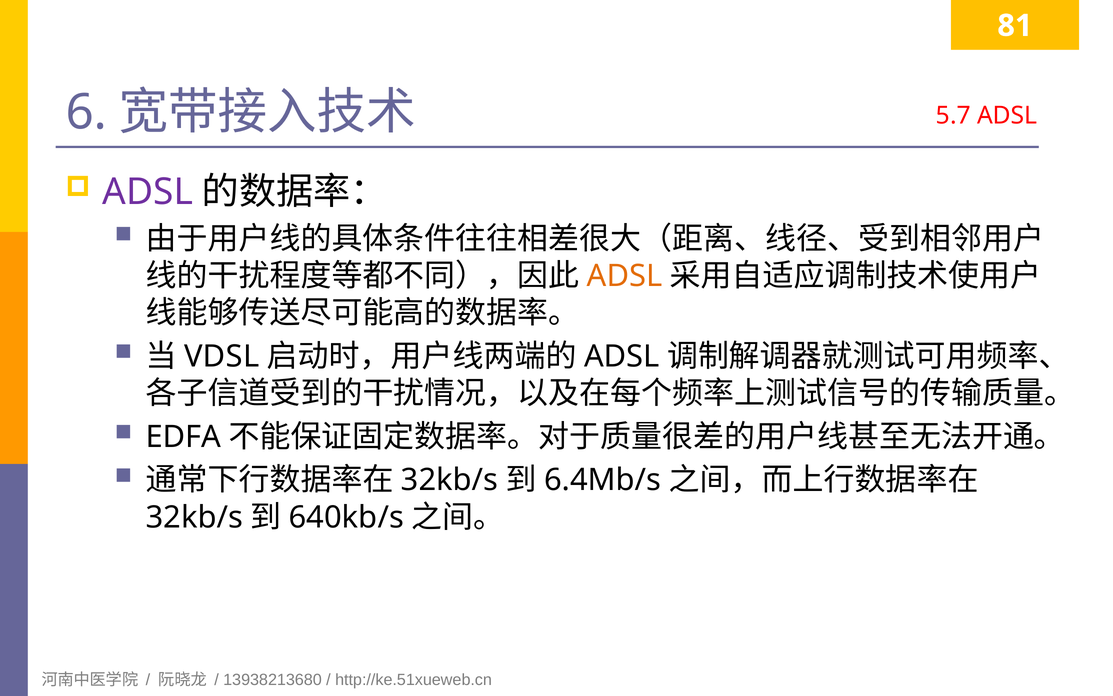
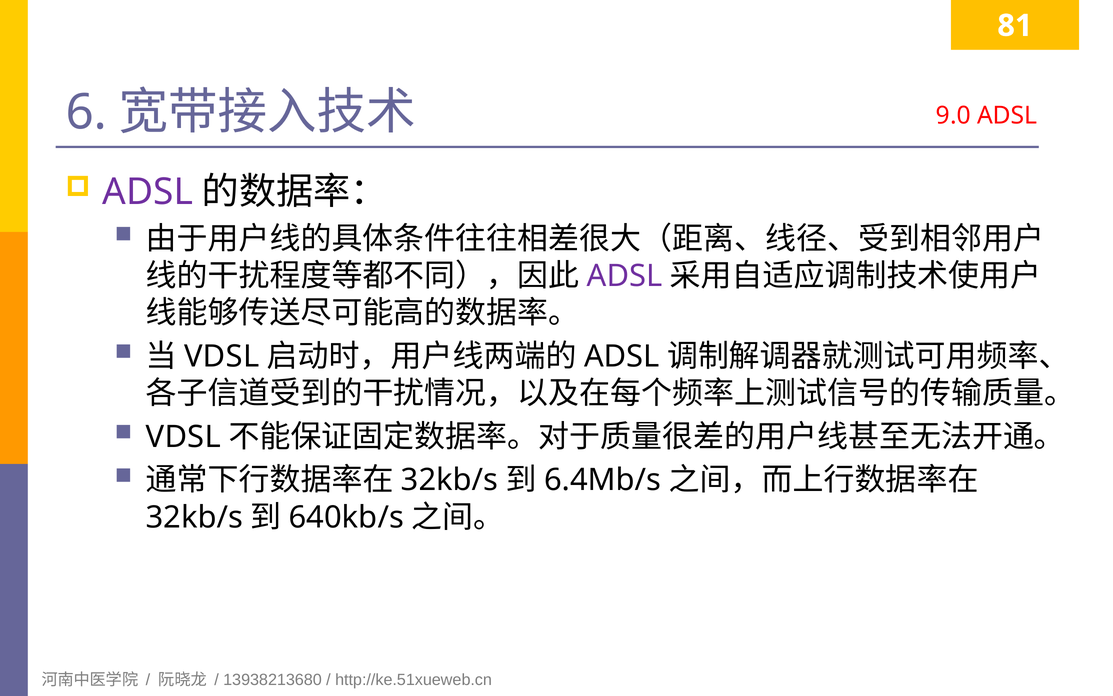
5.7: 5.7 -> 9.0
ADSL at (625, 276) colour: orange -> purple
EDFA at (183, 437): EDFA -> VDSL
